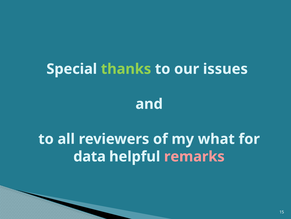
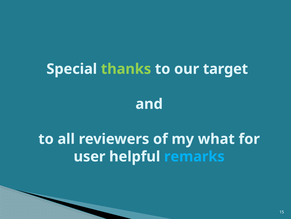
issues: issues -> target
data: data -> user
remarks colour: pink -> light blue
